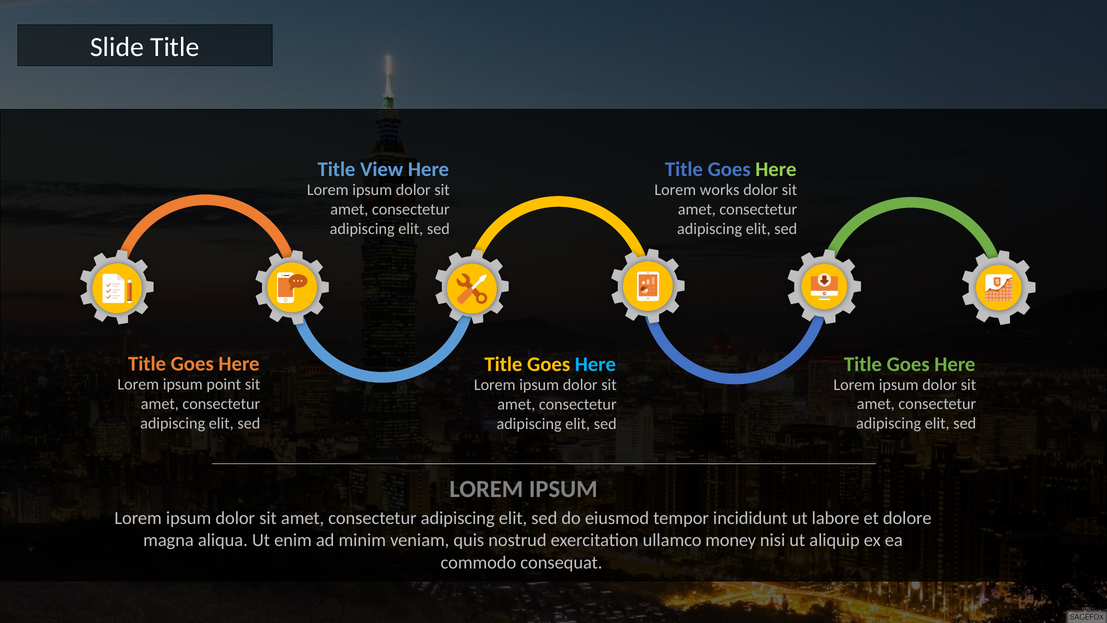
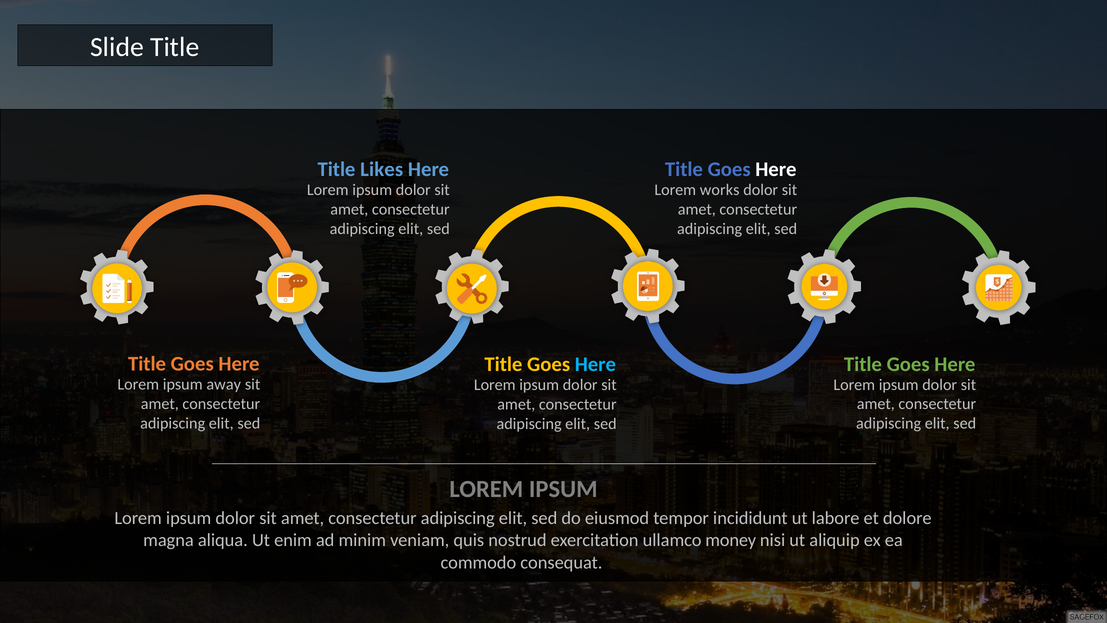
View: View -> Likes
Here at (776, 169) colour: light green -> white
point: point -> away
